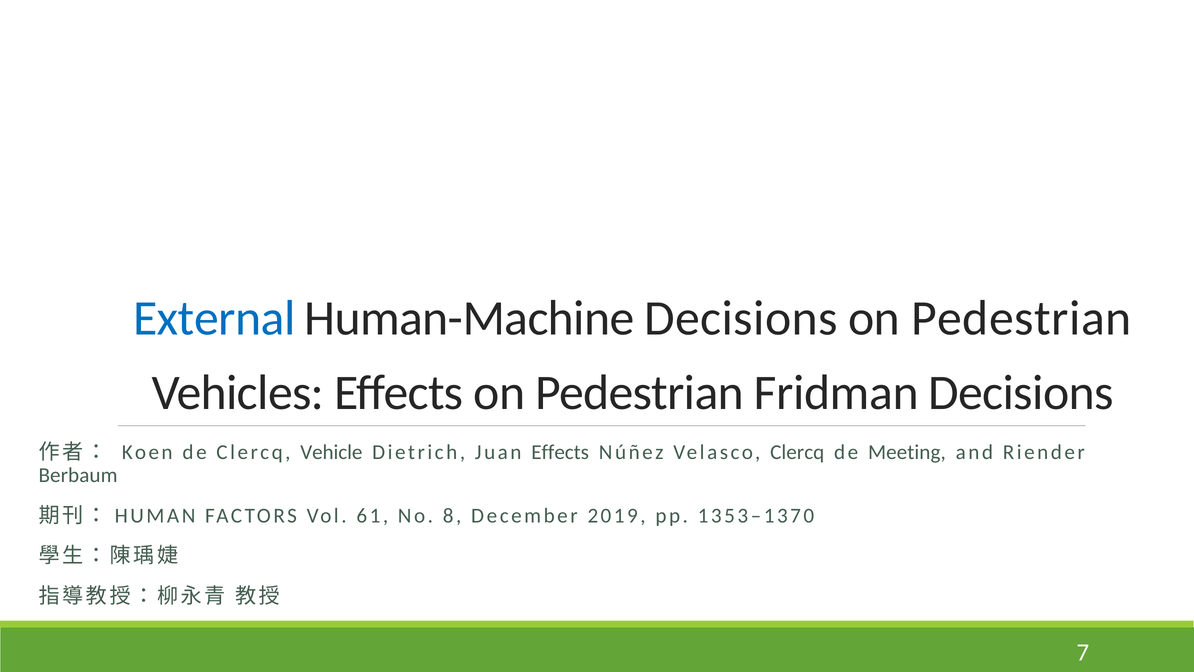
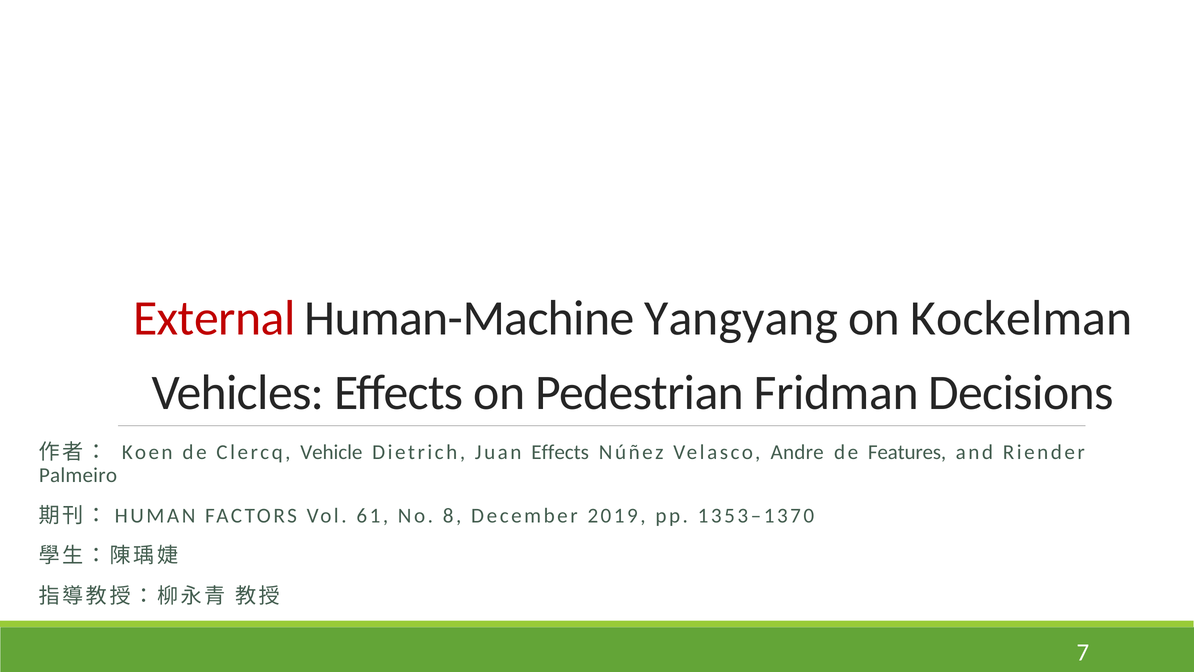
External colour: blue -> red
Human-Machine Decisions: Decisions -> Yangyang
Pedestrian at (1021, 318): Pedestrian -> Kockelman
Velasco Clercq: Clercq -> Andre
Meeting: Meeting -> Features
Berbaum: Berbaum -> Palmeiro
